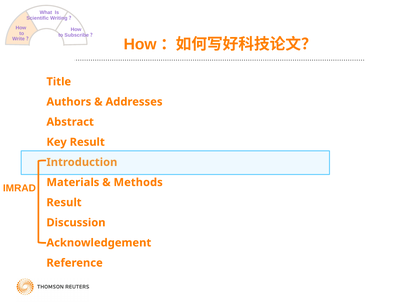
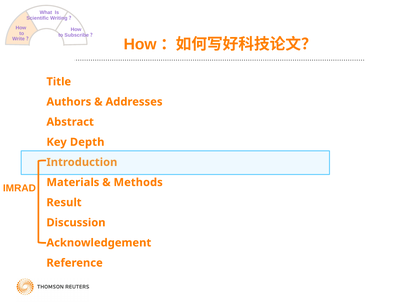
Key Result: Result -> Depth
